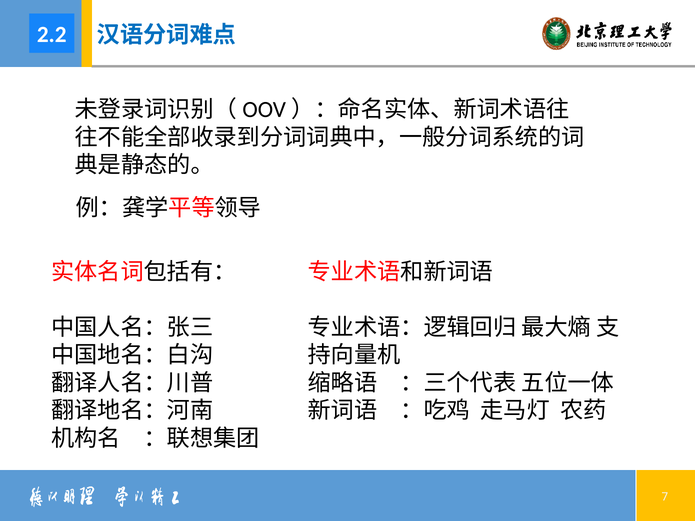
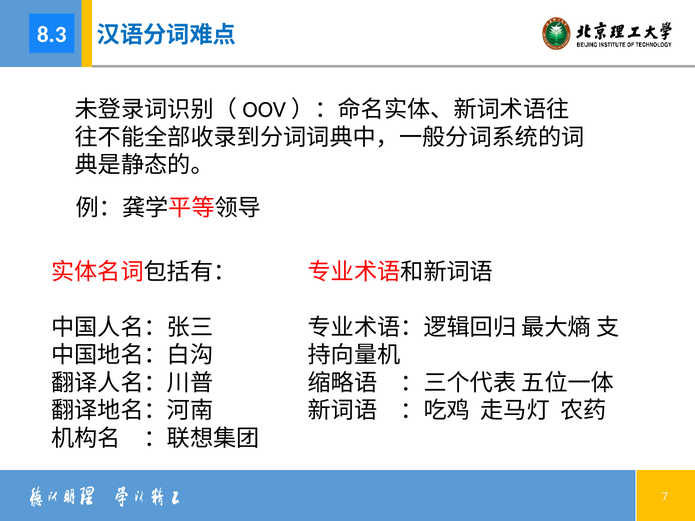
2.2: 2.2 -> 8.3
